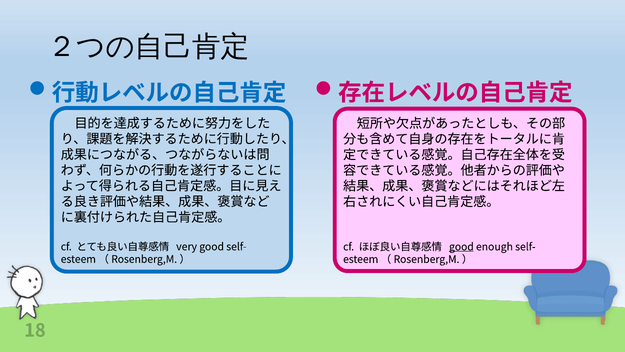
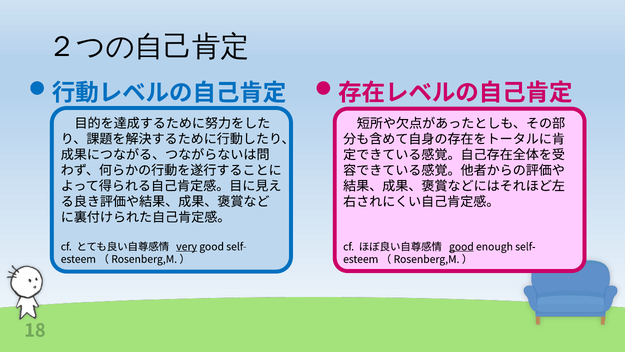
very underline: none -> present
